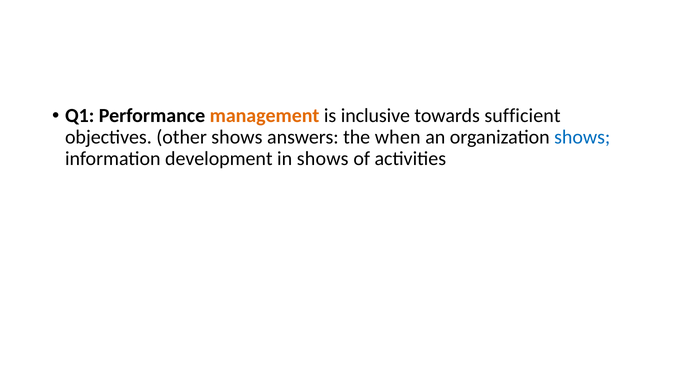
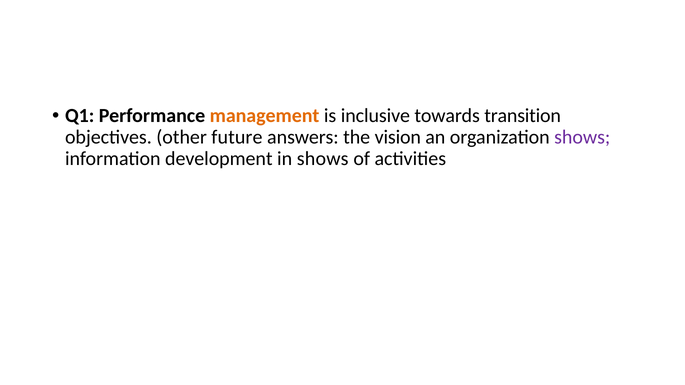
sufficient: sufficient -> transition
other shows: shows -> future
when: when -> vision
shows at (582, 137) colour: blue -> purple
